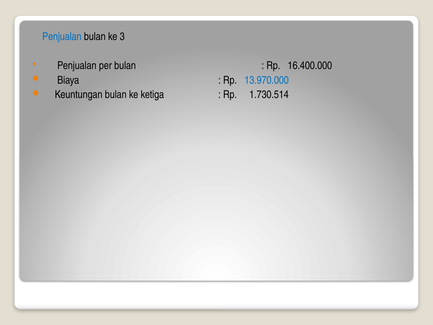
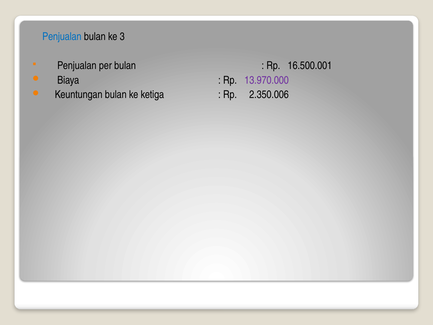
16.400.000: 16.400.000 -> 16.500.001
13.970.000 colour: blue -> purple
1.730.514: 1.730.514 -> 2.350.006
